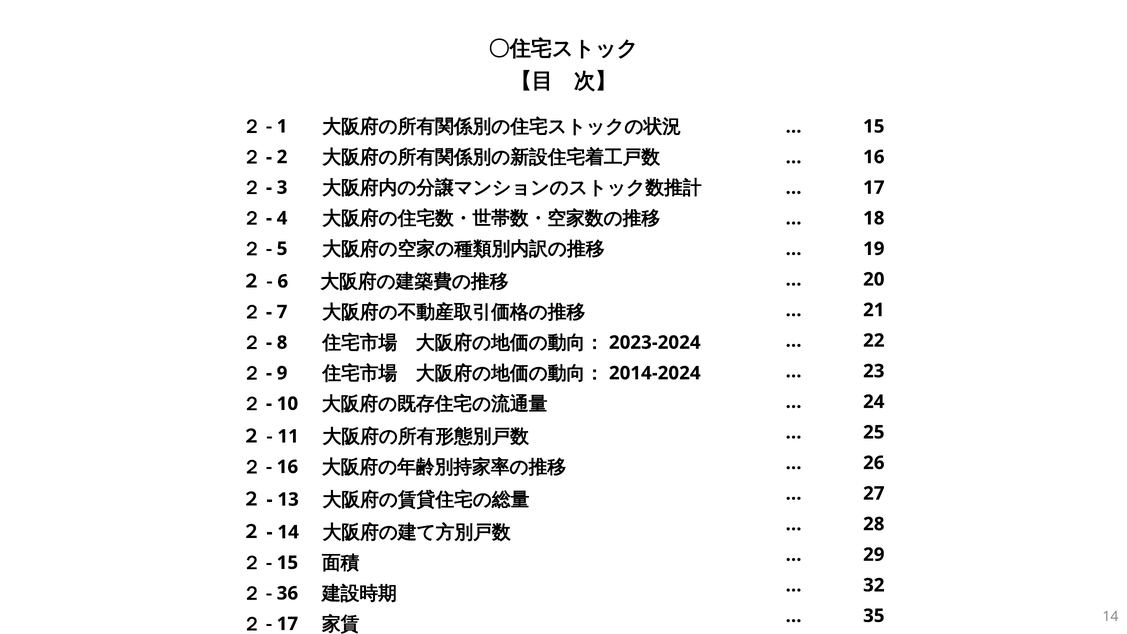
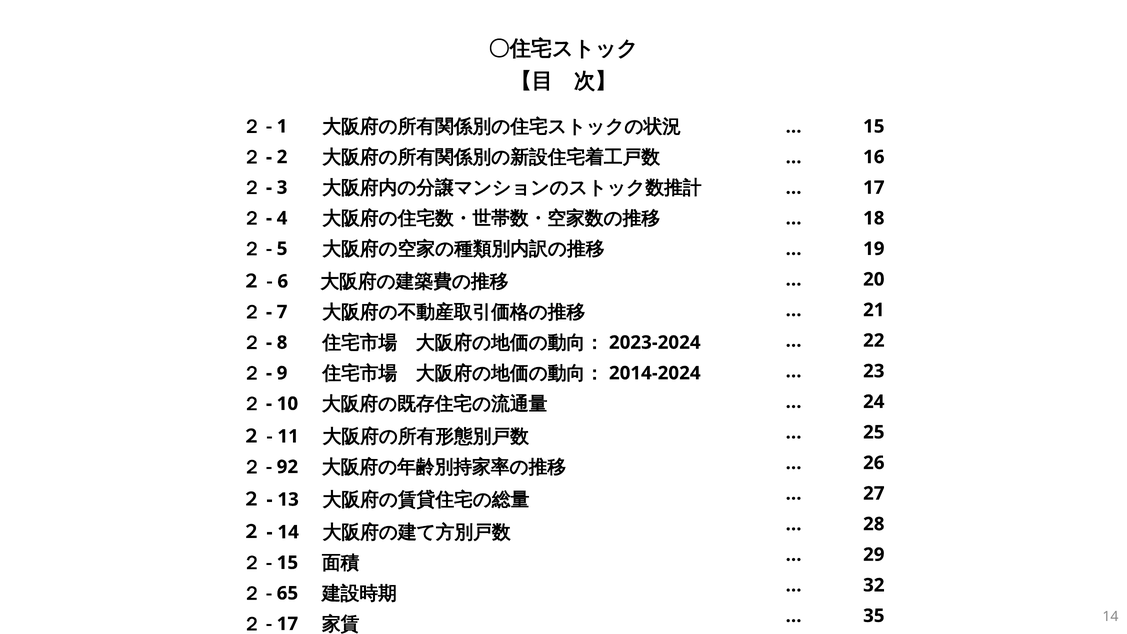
16 at (287, 467): 16 -> 92
36: 36 -> 65
